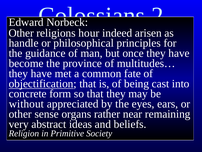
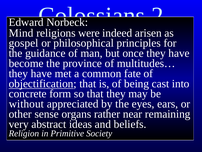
Other at (21, 33): Other -> Mind
hour: hour -> were
handle: handle -> gospel
